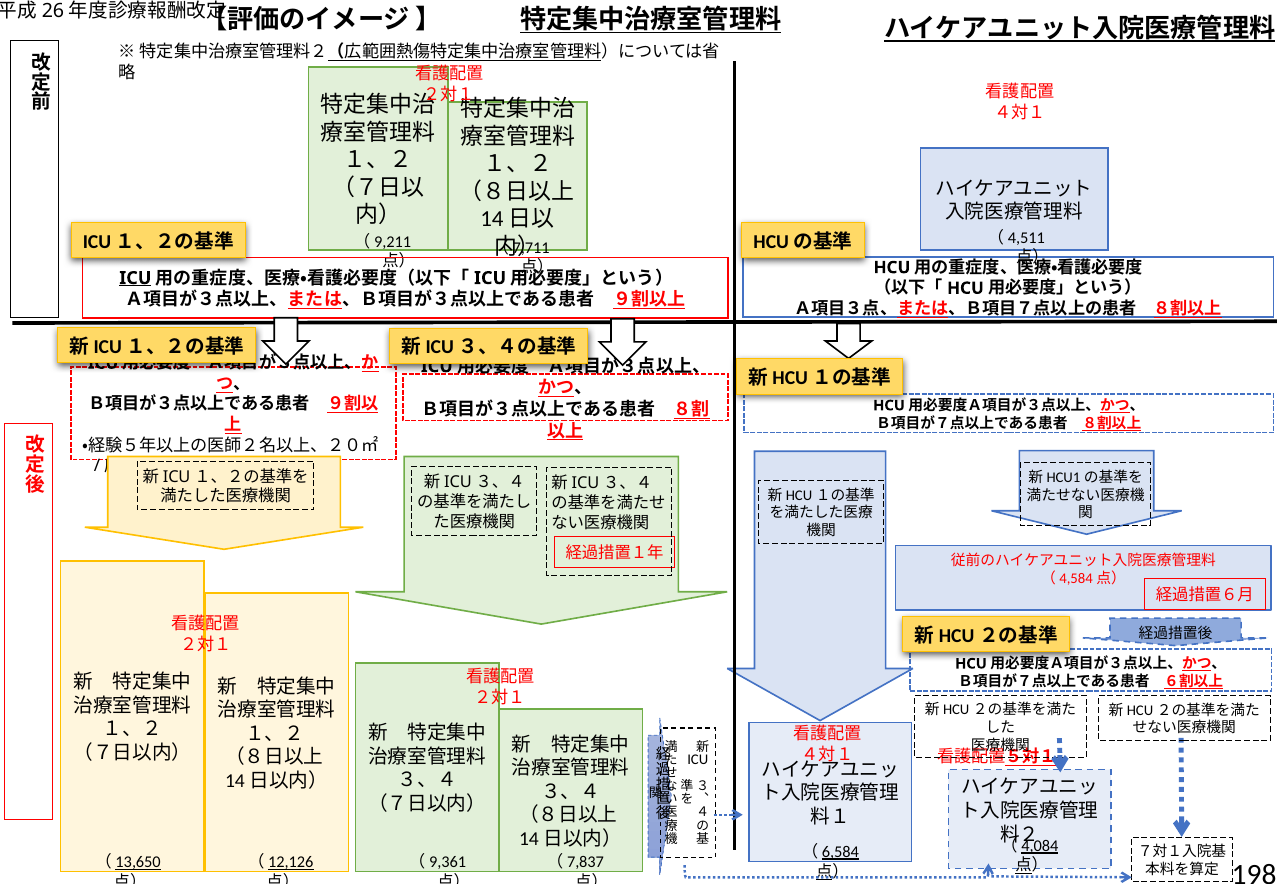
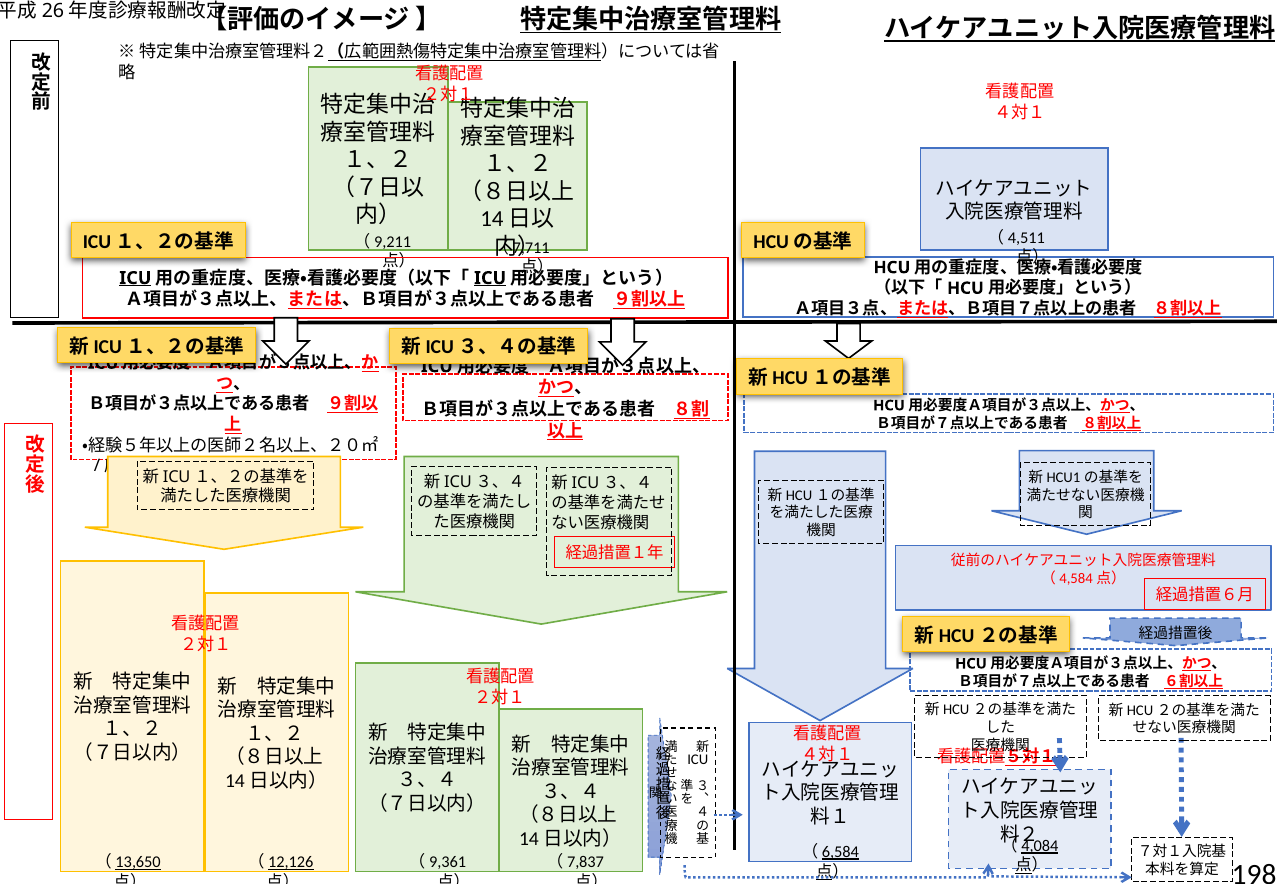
ICU at (490, 278) underline: none -> present
